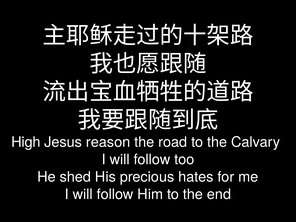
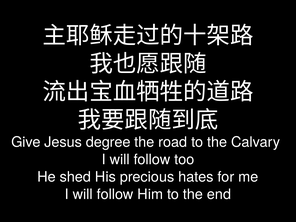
High: High -> Give
reason: reason -> degree
